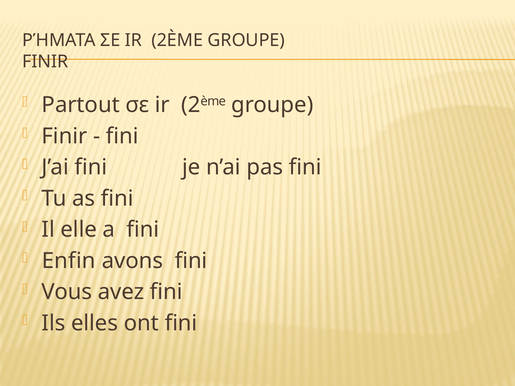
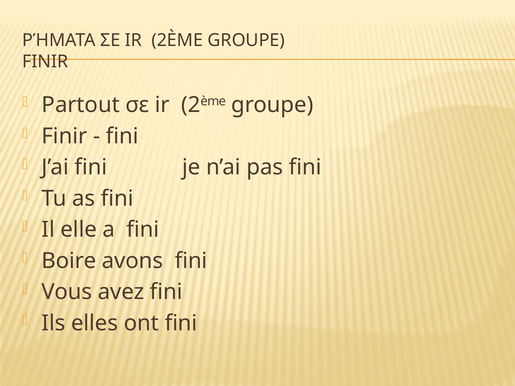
Εnfin: Εnfin -> Boire
